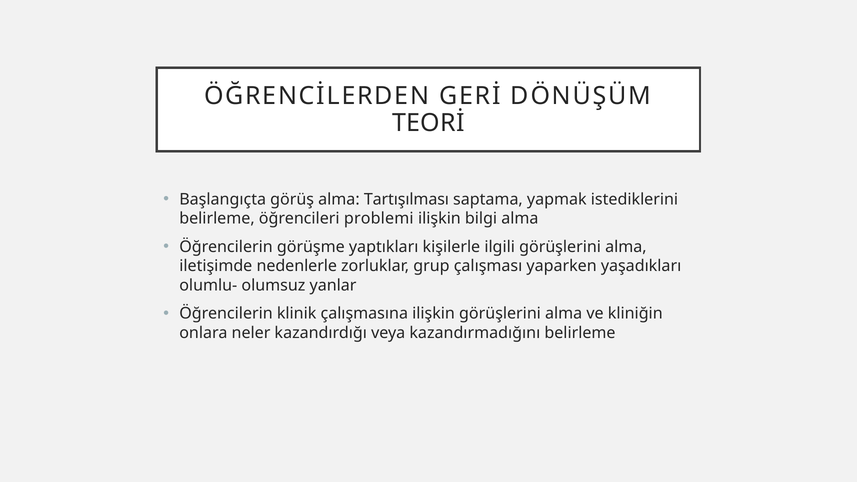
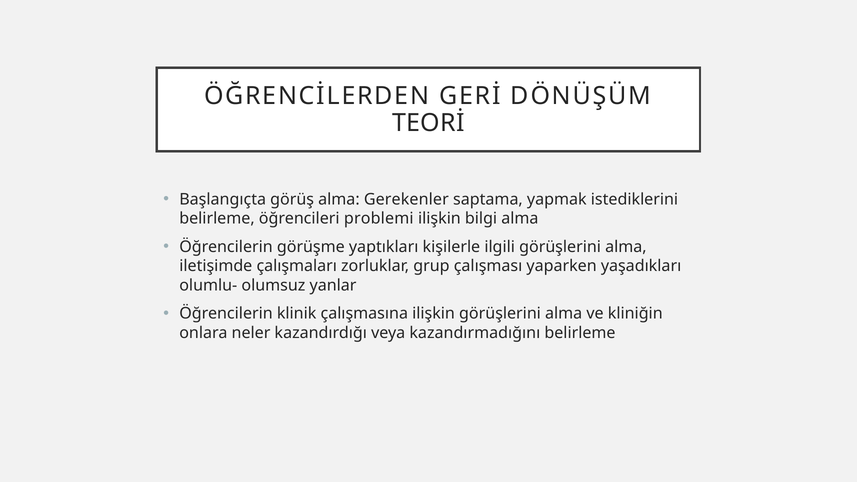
Tartışılması: Tartışılması -> Gerekenler
nedenlerle: nedenlerle -> çalışmaları
